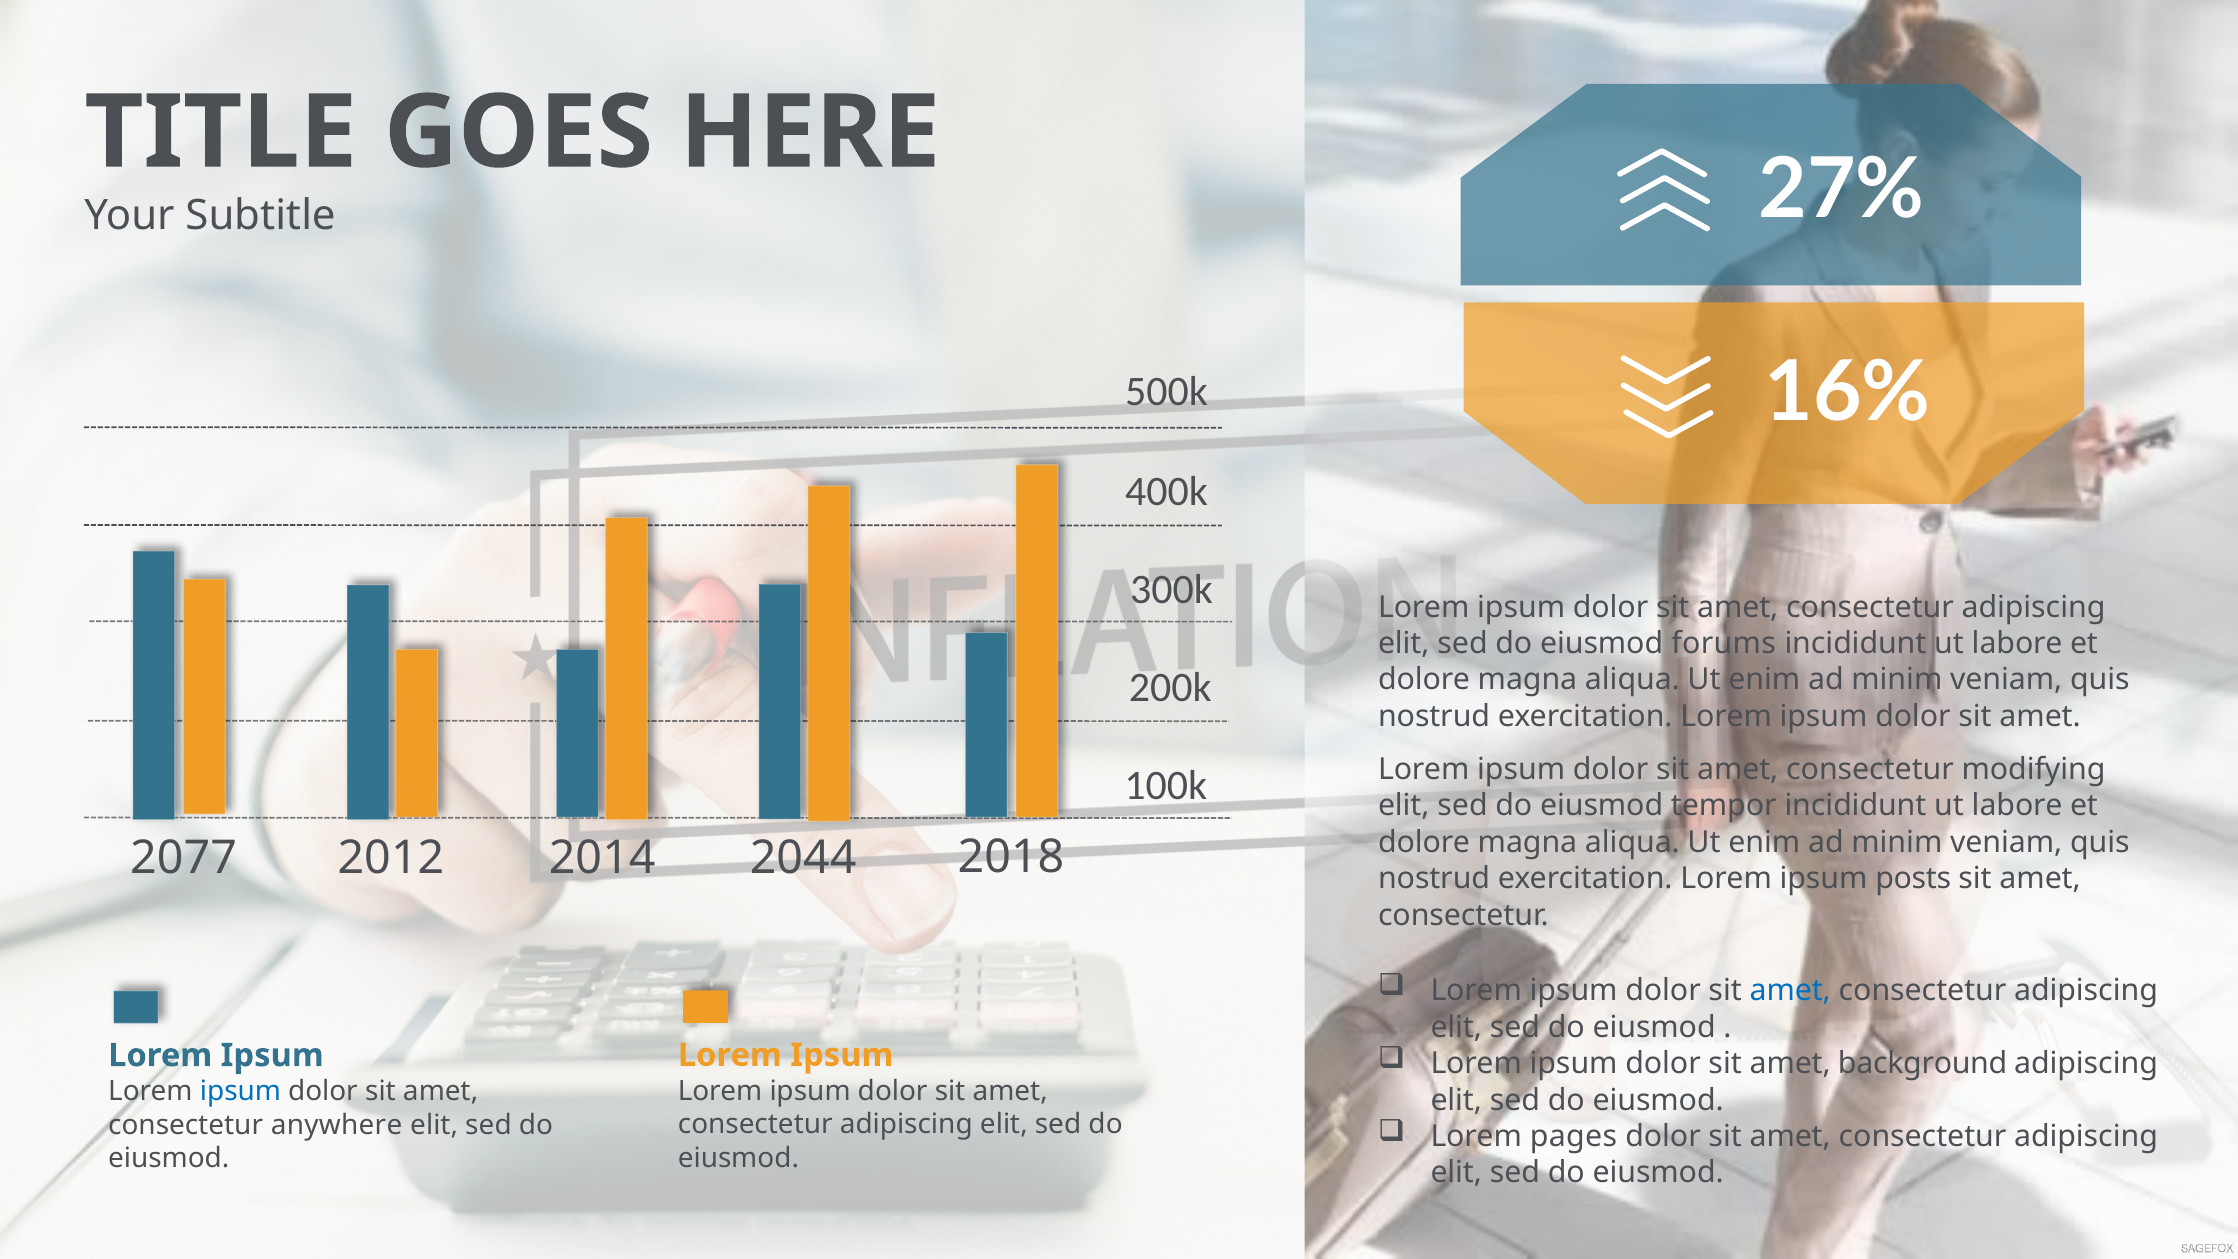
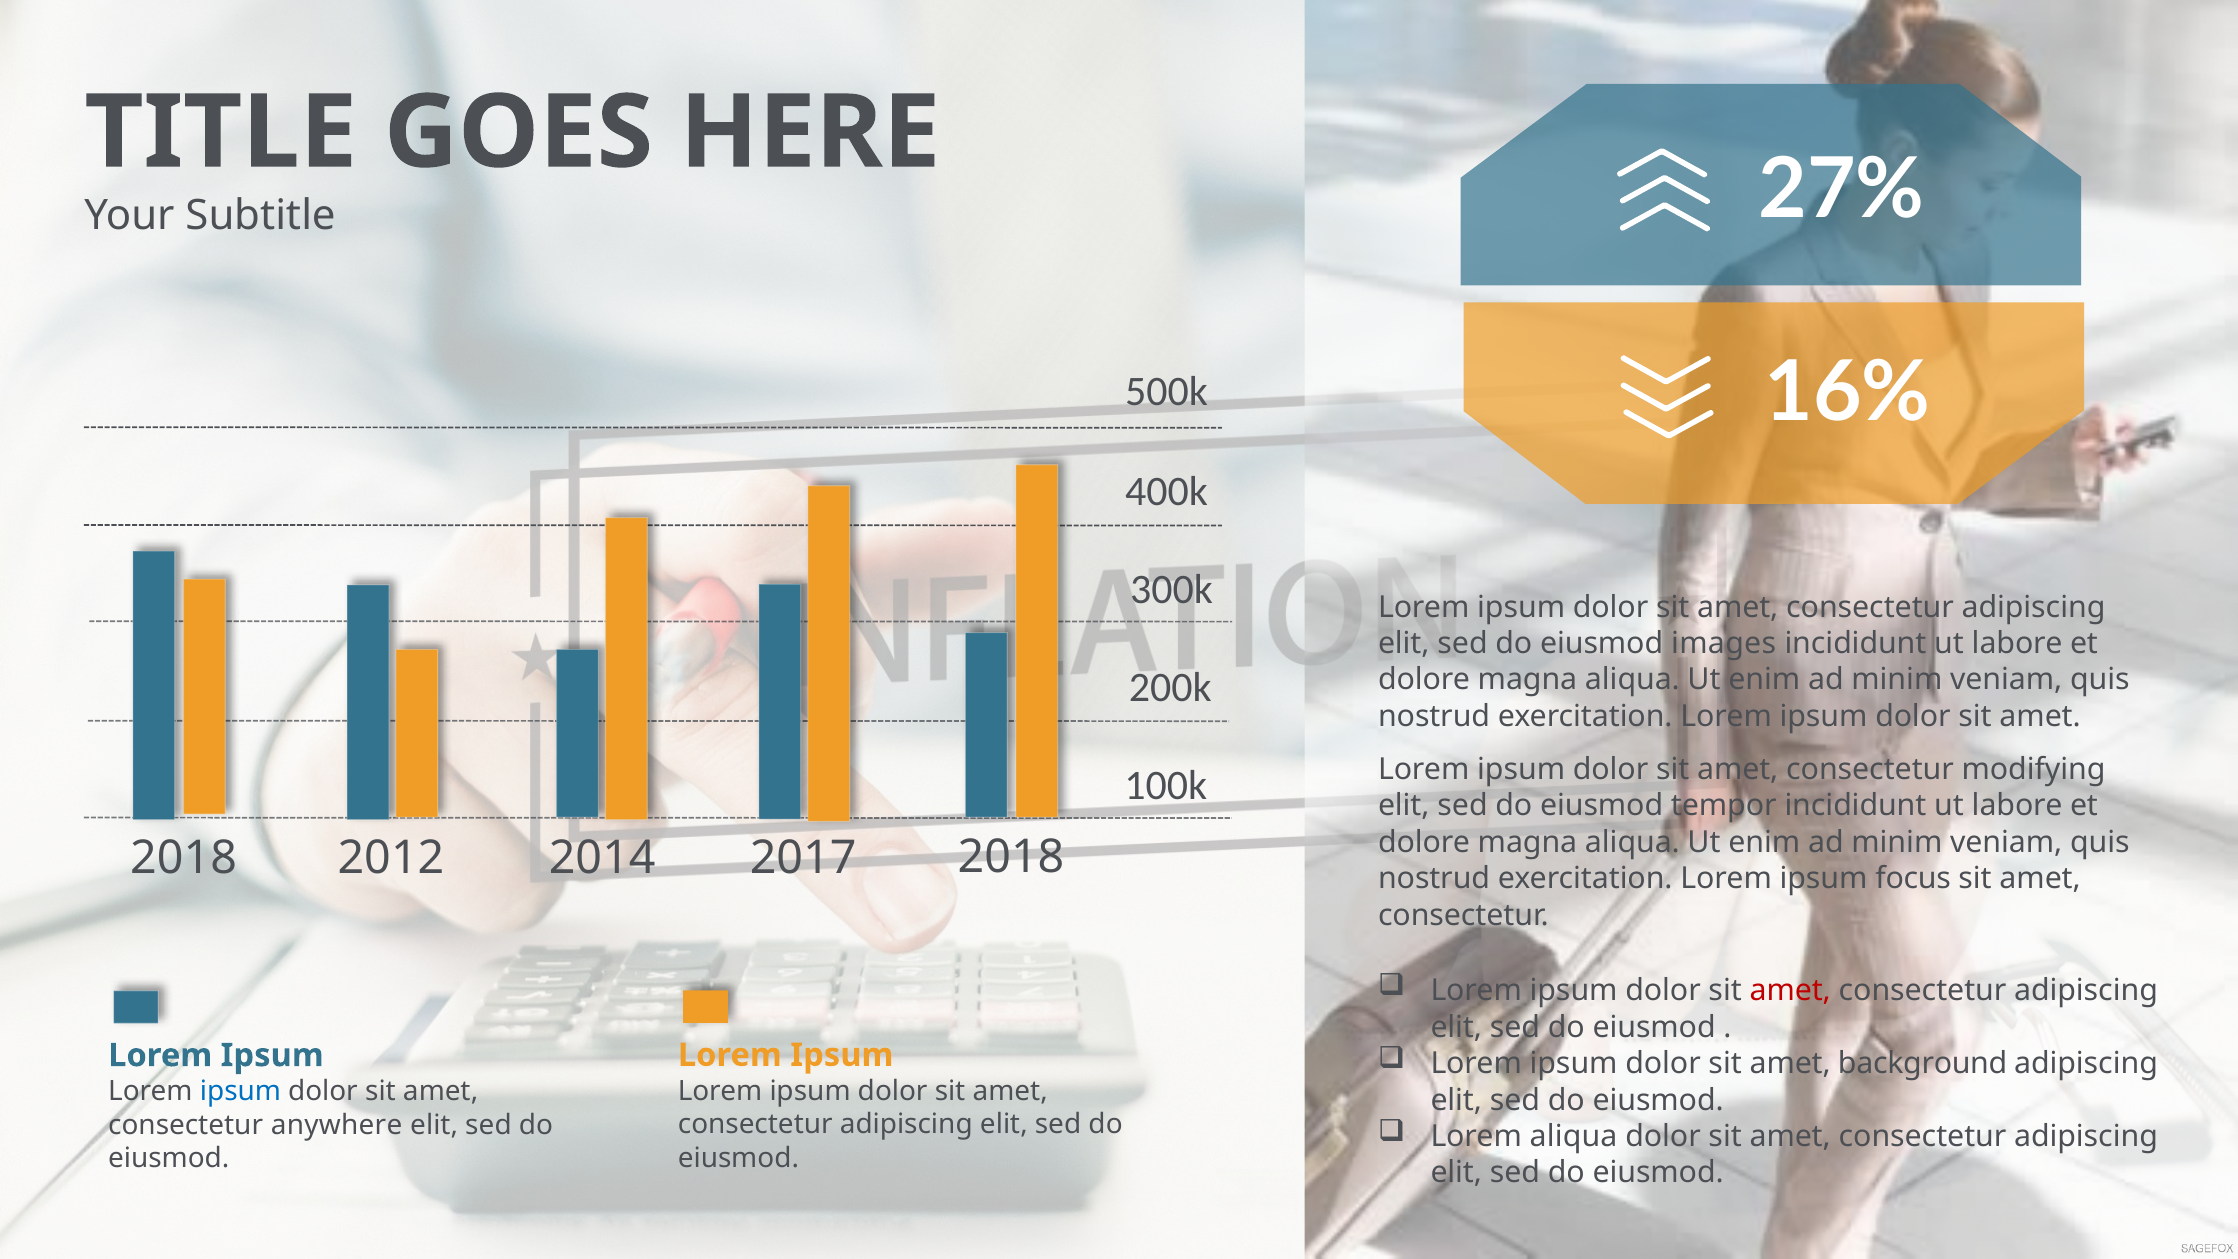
forums: forums -> images
2077 at (184, 858): 2077 -> 2018
2044: 2044 -> 2017
posts: posts -> focus
amet at (1790, 991) colour: blue -> red
Lorem pages: pages -> aliqua
